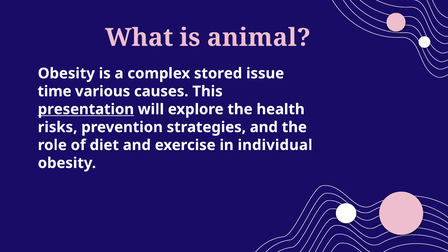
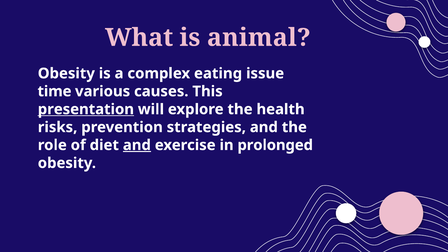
stored: stored -> eating
and at (137, 145) underline: none -> present
individual: individual -> prolonged
